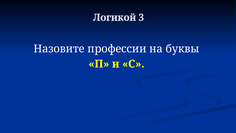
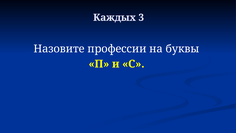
Логикой: Логикой -> Каждых
